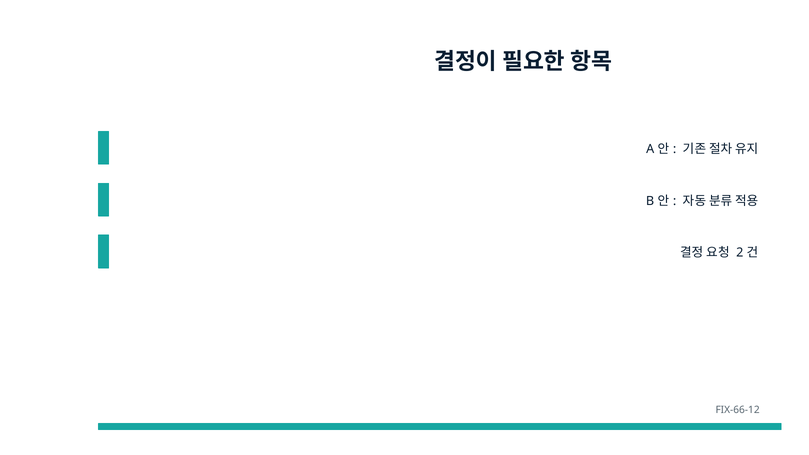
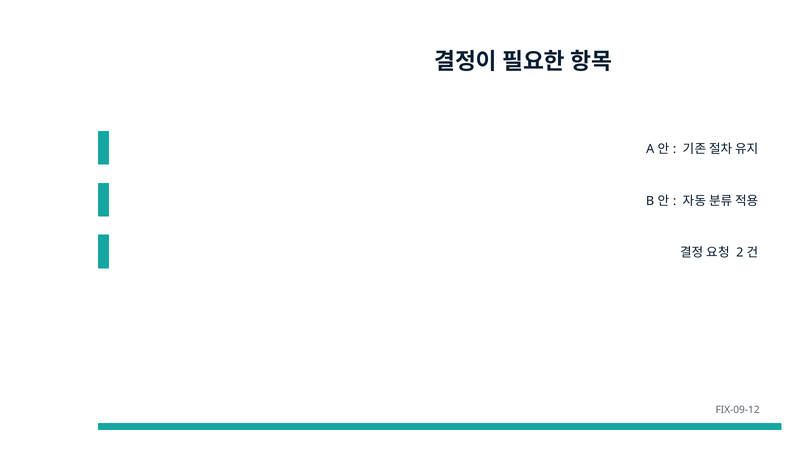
FIX-66-12: FIX-66-12 -> FIX-09-12
